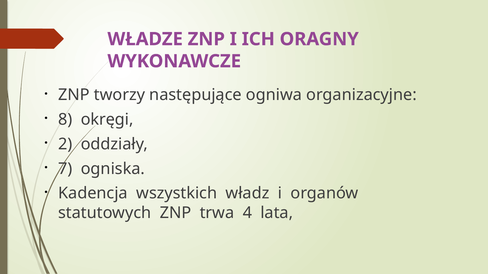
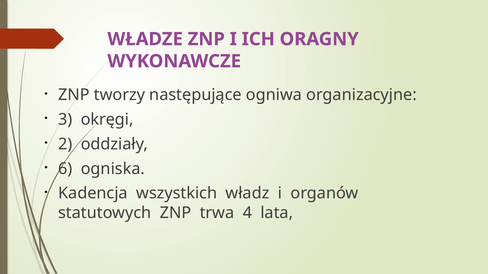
8: 8 -> 3
7: 7 -> 6
